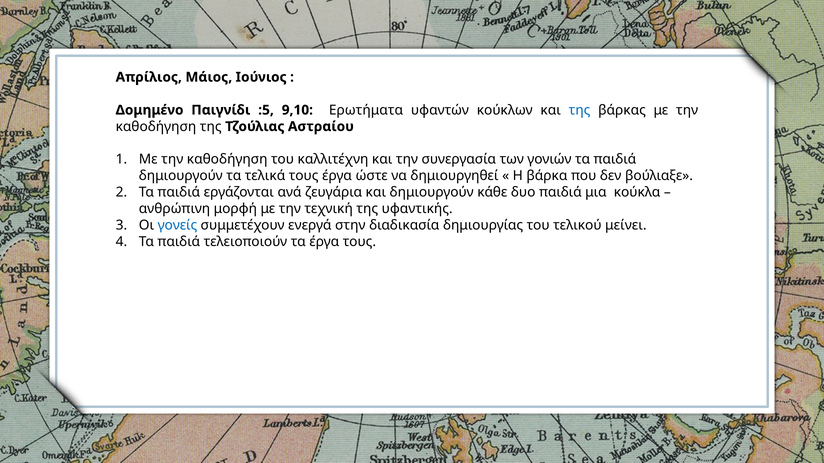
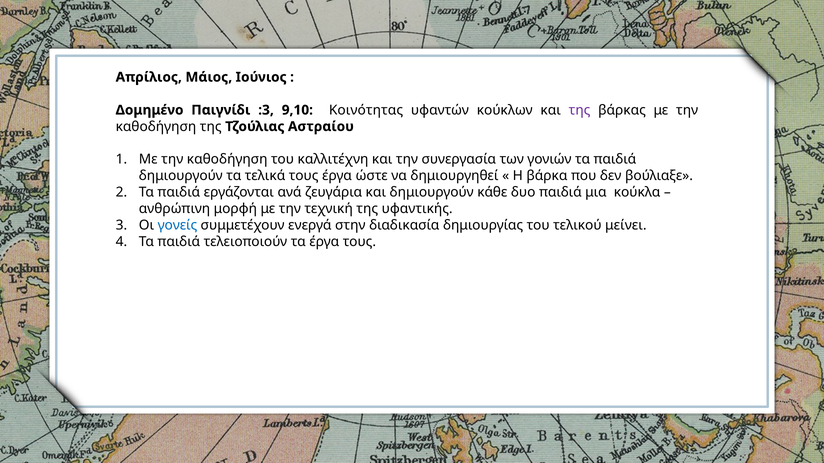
:5: :5 -> :3
Ερωτήματα: Ερωτήματα -> Κοινότητας
της at (580, 110) colour: blue -> purple
